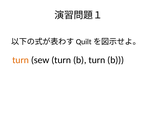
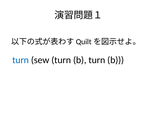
turn at (21, 60) colour: orange -> blue
